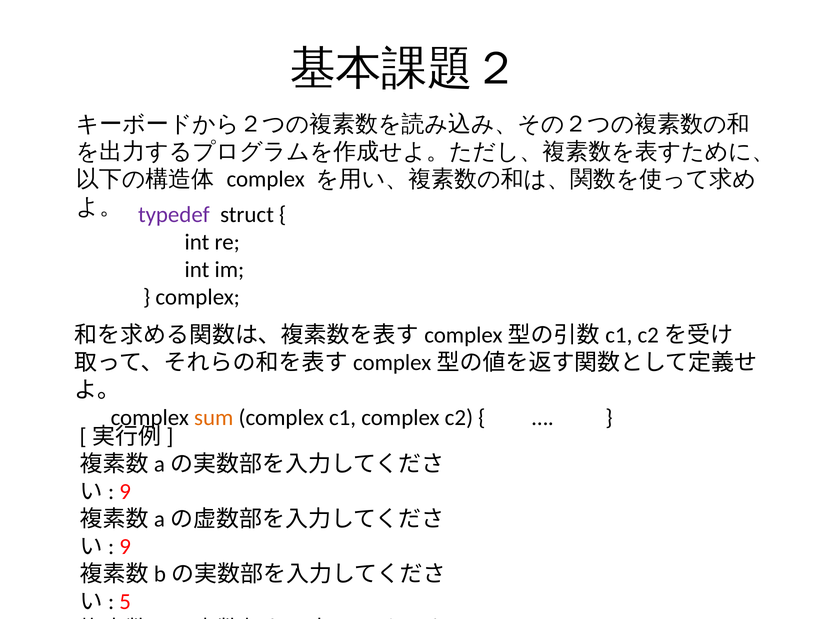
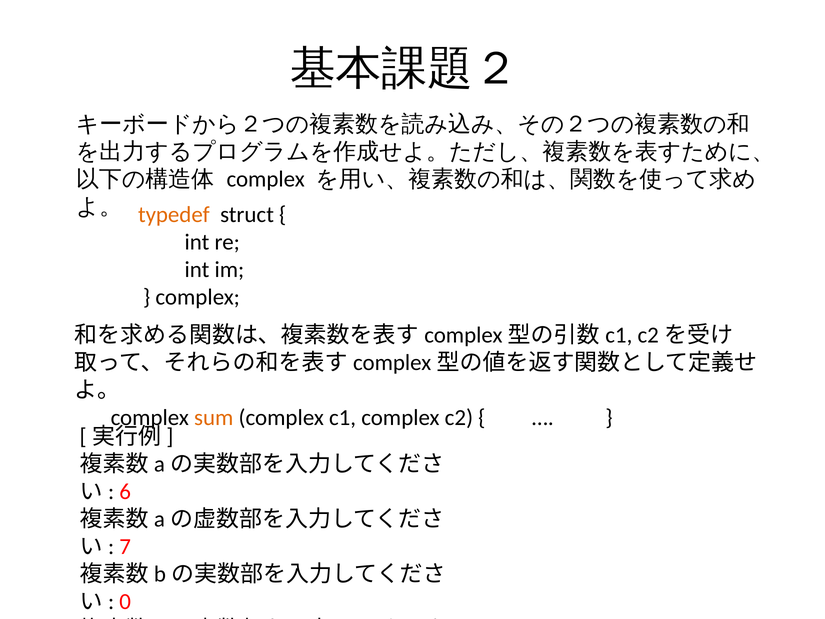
typedef colour: purple -> orange
9 at (125, 492): 9 -> 6
9 at (125, 547): 9 -> 7
5 at (125, 602): 5 -> 0
